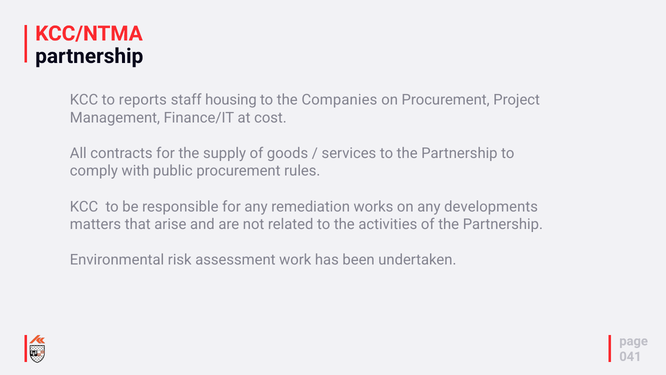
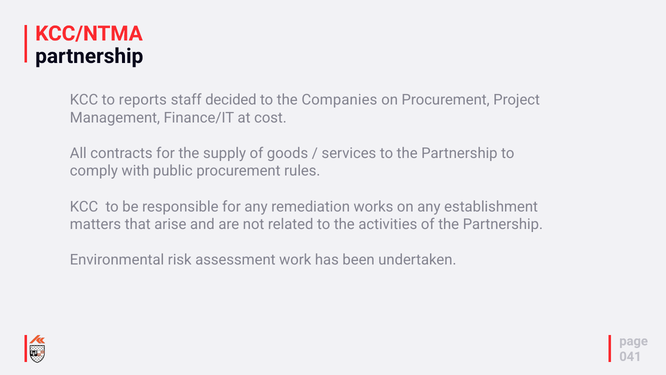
housing: housing -> decided
developments: developments -> establishment
